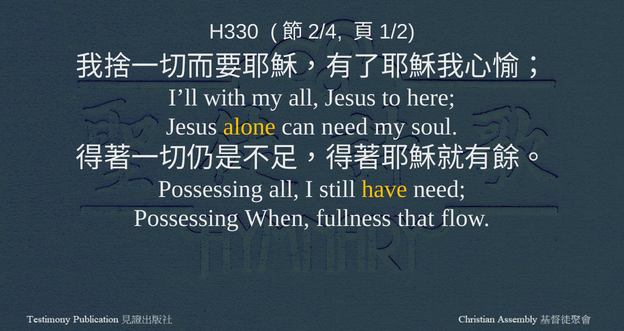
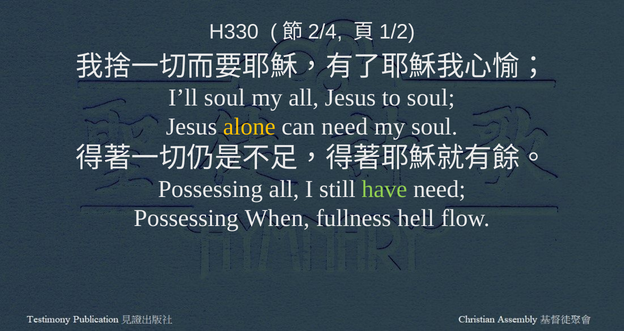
I’ll with: with -> soul
to here: here -> soul
have colour: yellow -> light green
that: that -> hell
